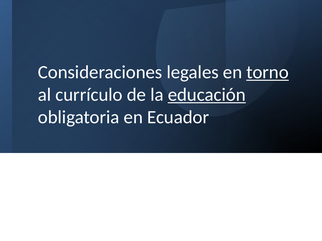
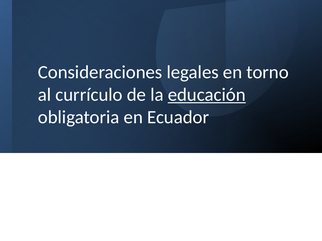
torno underline: present -> none
